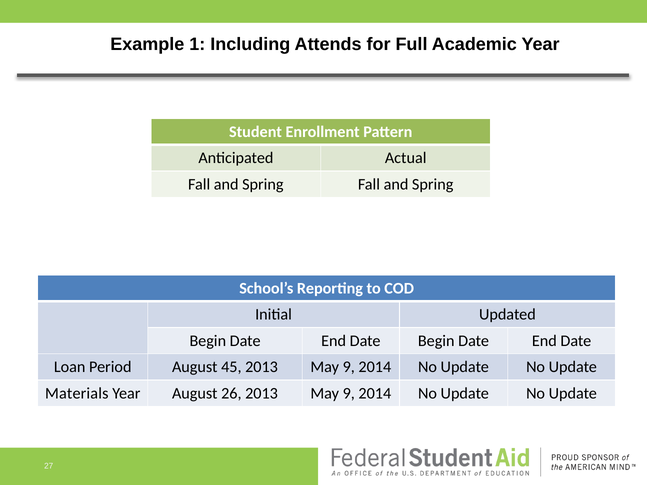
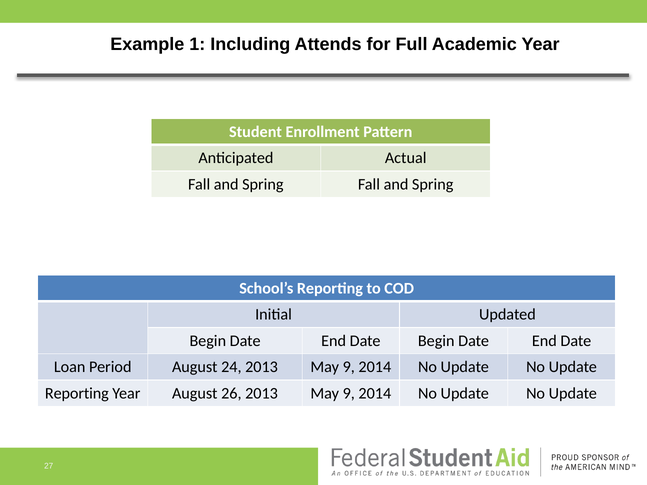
45: 45 -> 24
Materials at (77, 394): Materials -> Reporting
